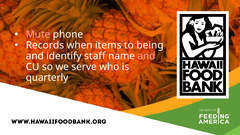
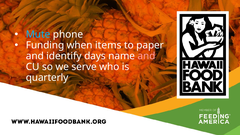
Mute colour: pink -> light blue
Records: Records -> Funding
being: being -> paper
staff: staff -> days
